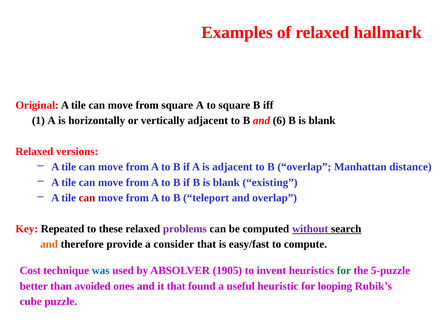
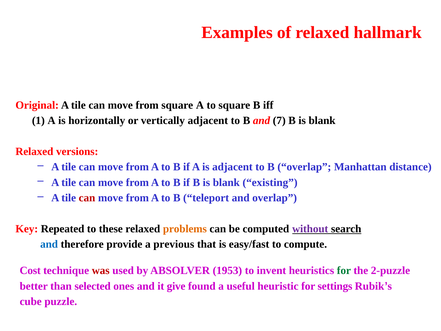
6: 6 -> 7
problems colour: purple -> orange
and at (49, 244) colour: orange -> blue
consider: consider -> previous
was colour: blue -> red
1905: 1905 -> 1953
5-puzzle: 5-puzzle -> 2-puzzle
avoided: avoided -> selected
it that: that -> give
looping: looping -> settings
